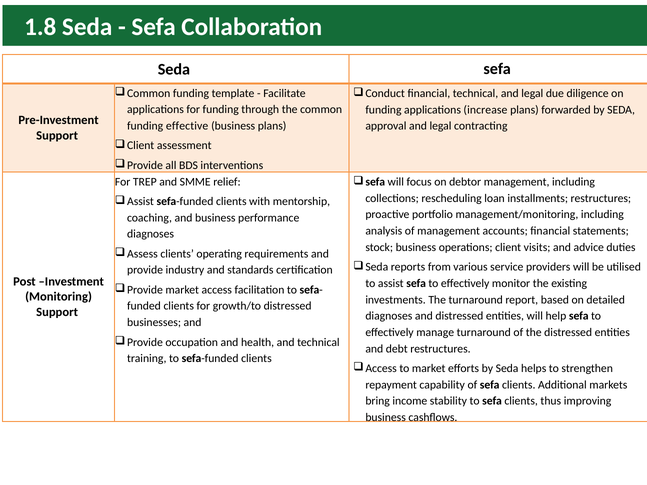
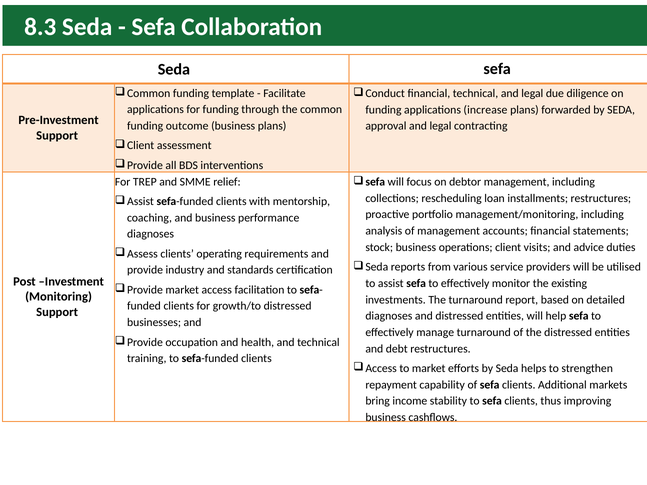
1.8: 1.8 -> 8.3
effective: effective -> outcome
